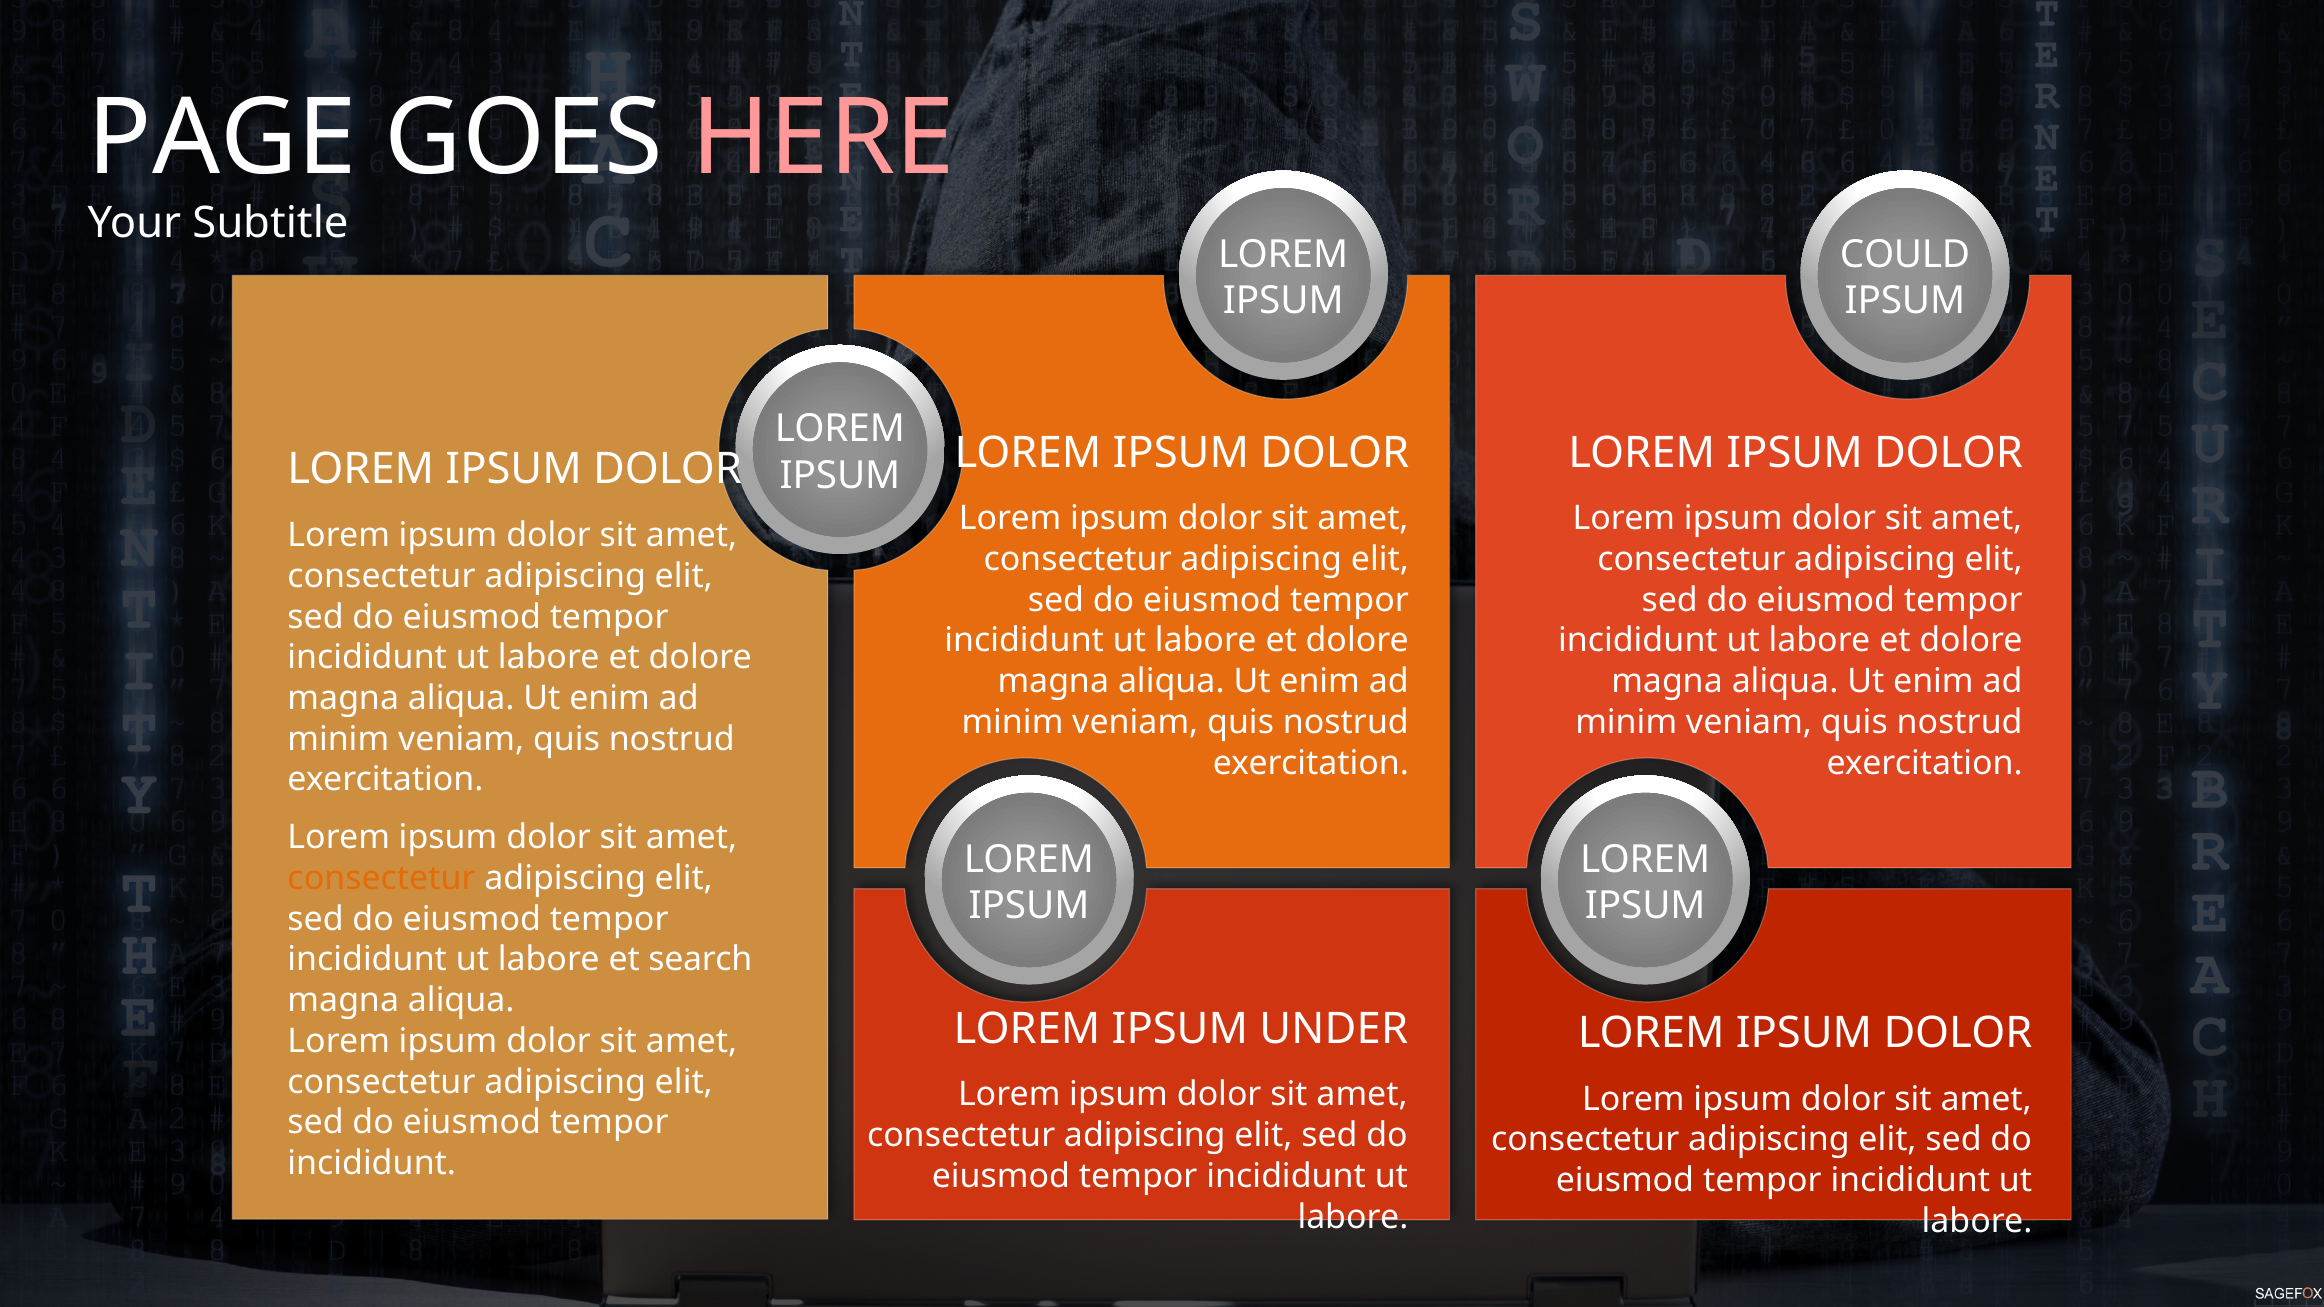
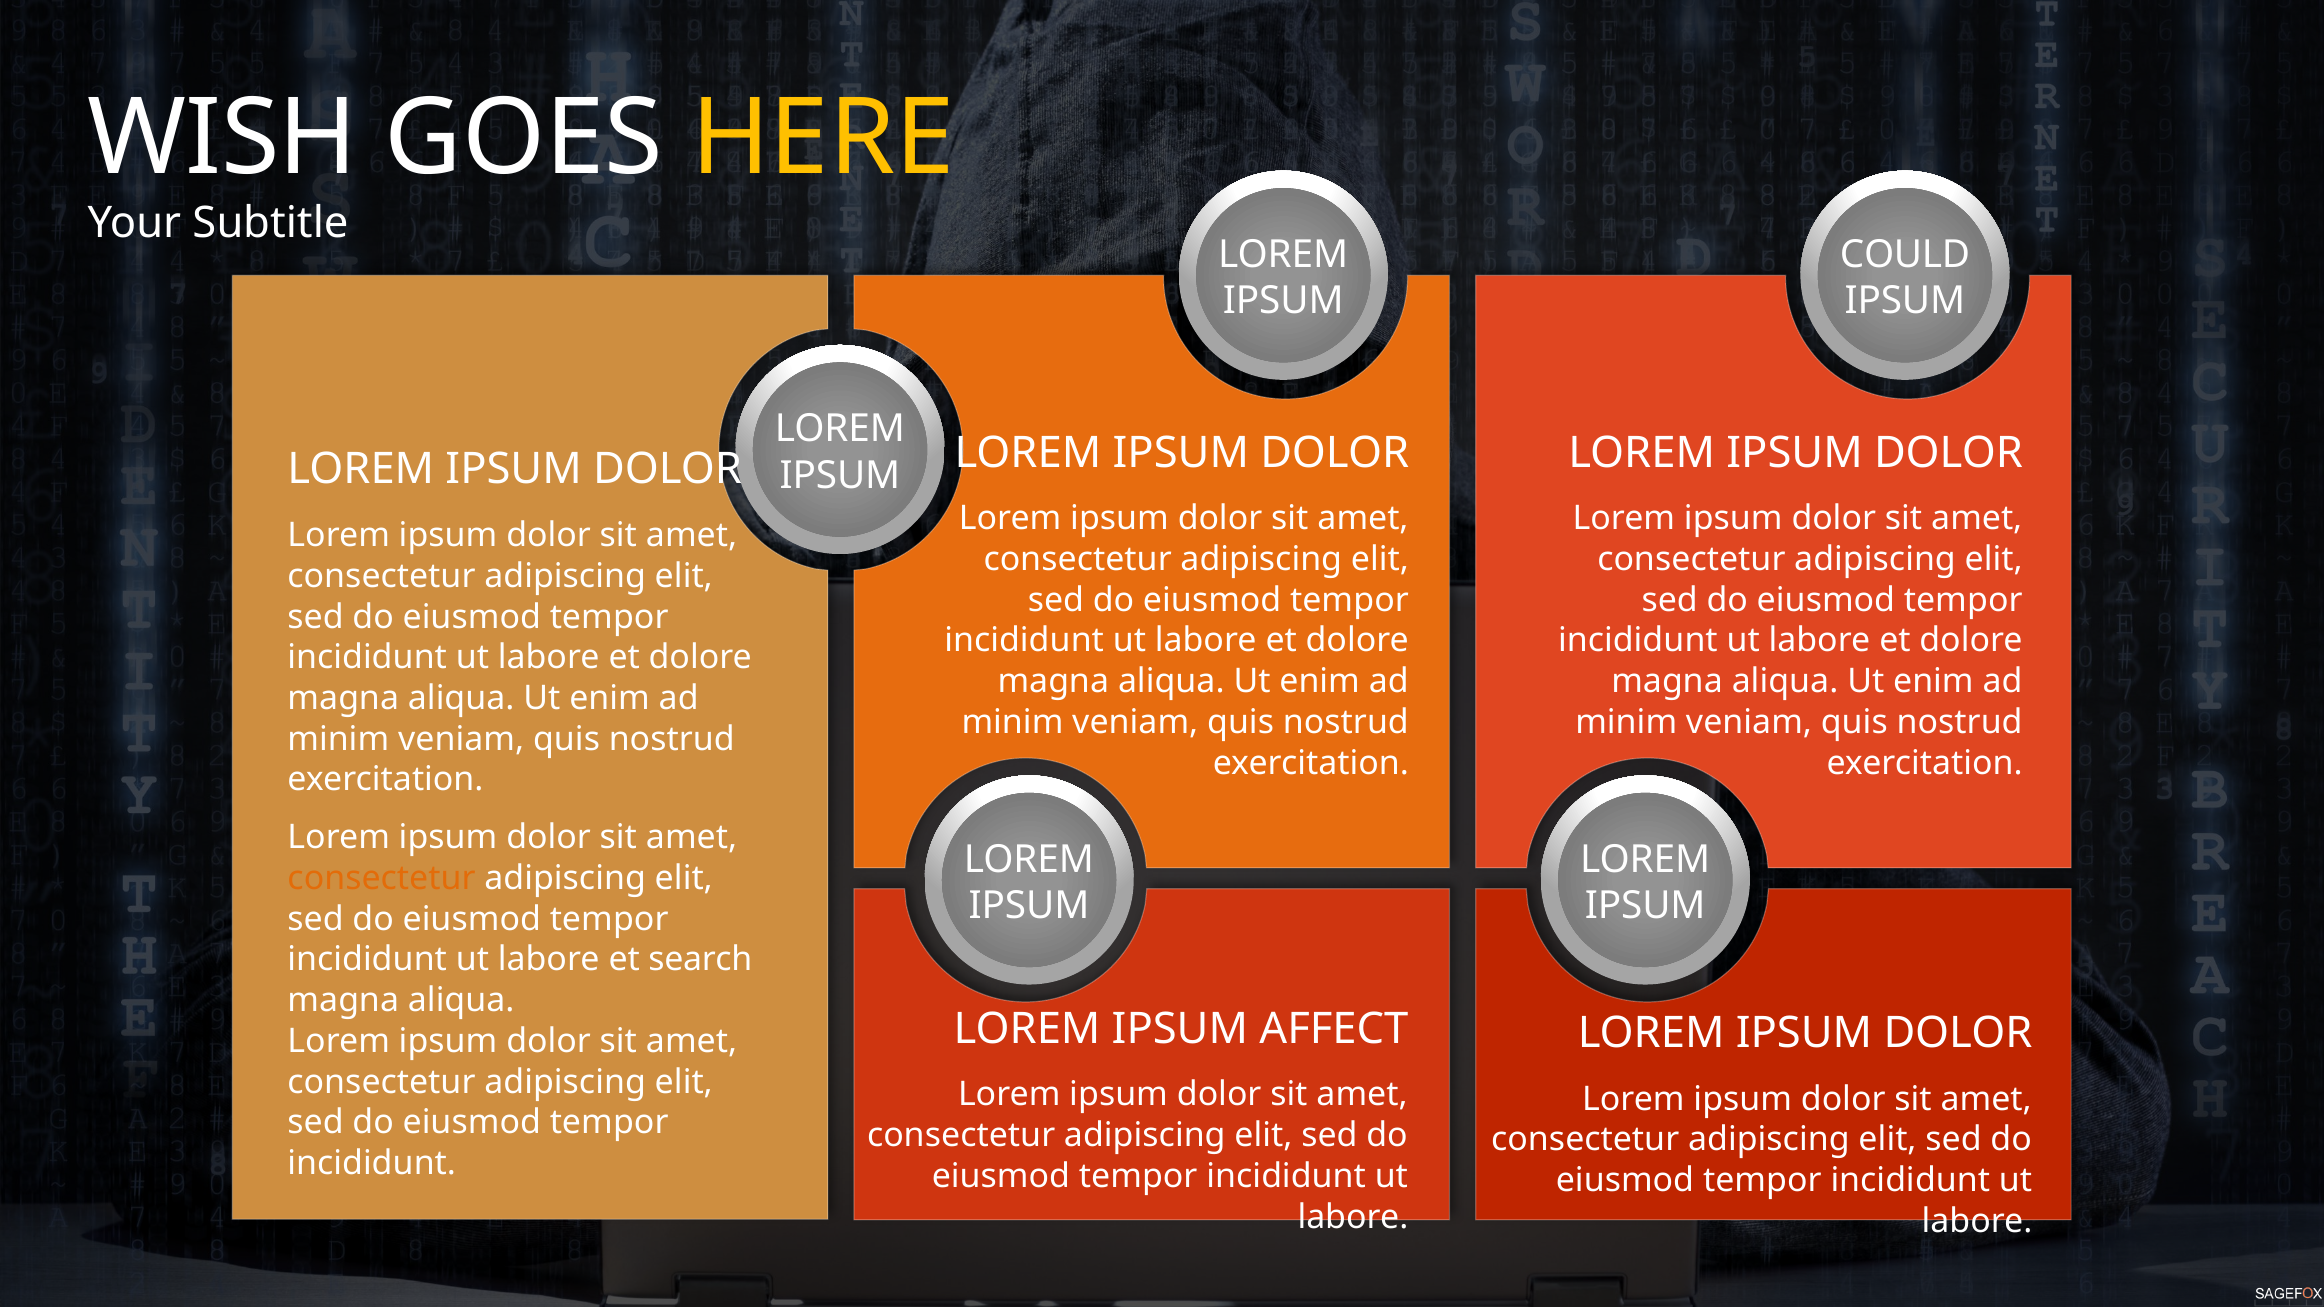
PAGE: PAGE -> WISH
HERE colour: pink -> yellow
UNDER: UNDER -> AFFECT
